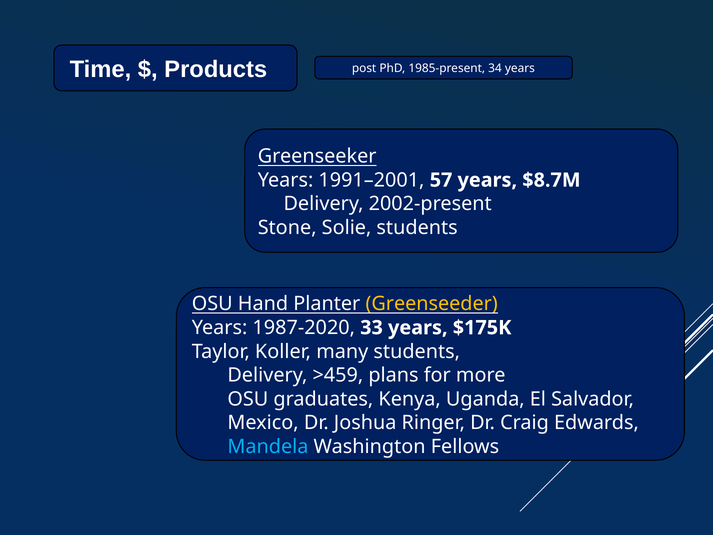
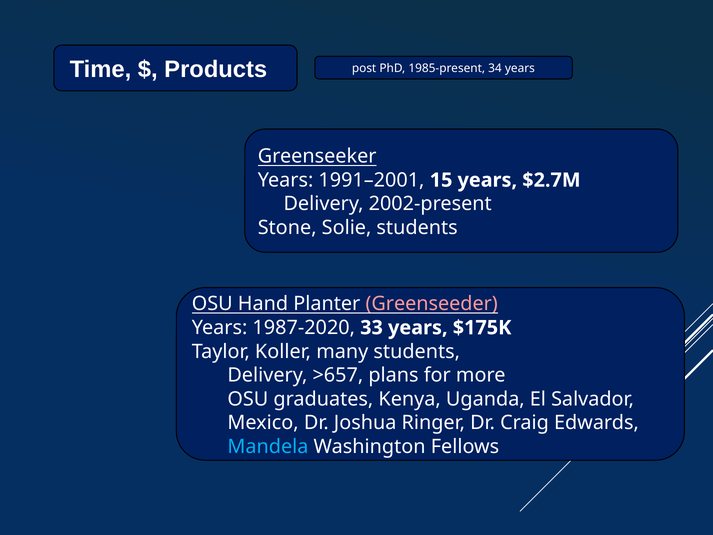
57: 57 -> 15
$8.7M: $8.7M -> $2.7M
Greenseeder colour: yellow -> pink
>459: >459 -> >657
